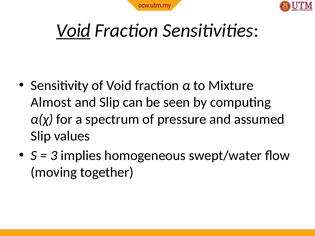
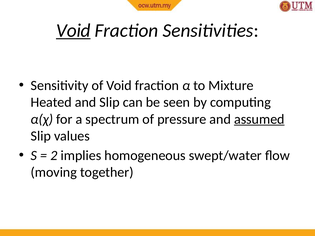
Almost: Almost -> Heated
assumed underline: none -> present
3: 3 -> 2
